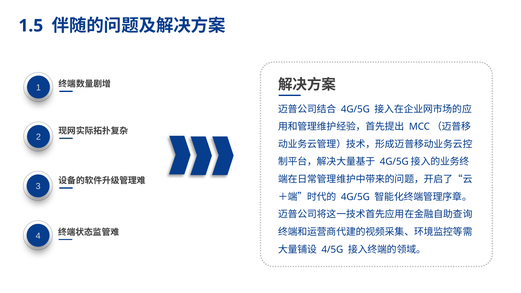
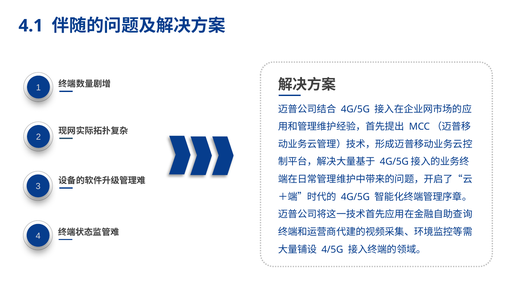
1.5: 1.5 -> 4.1
